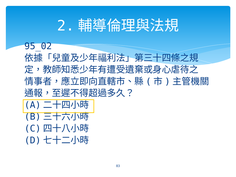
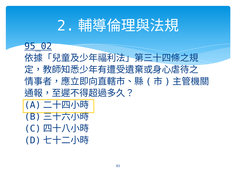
95_02 underline: none -> present
